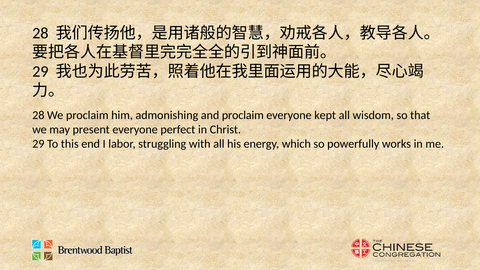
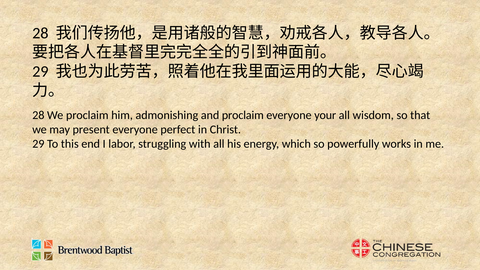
kept: kept -> your
